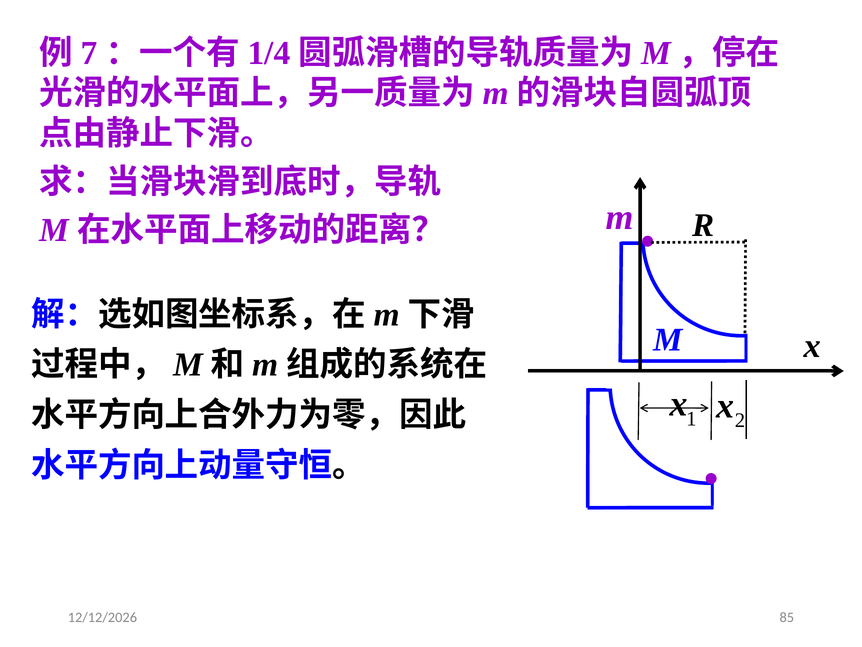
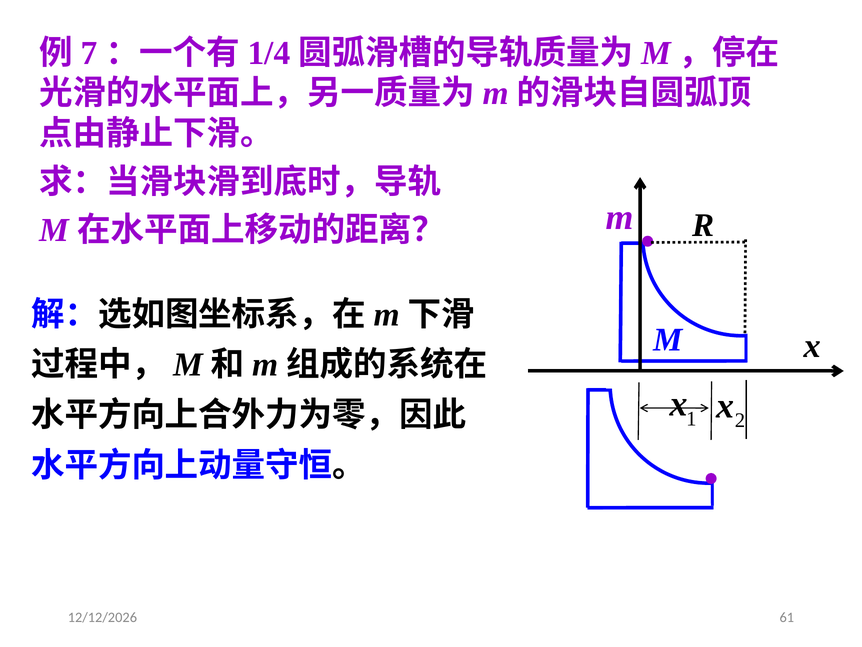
85: 85 -> 61
